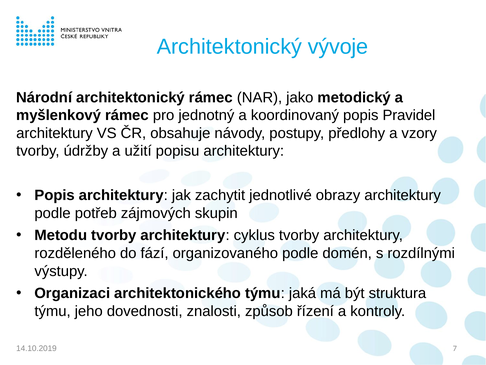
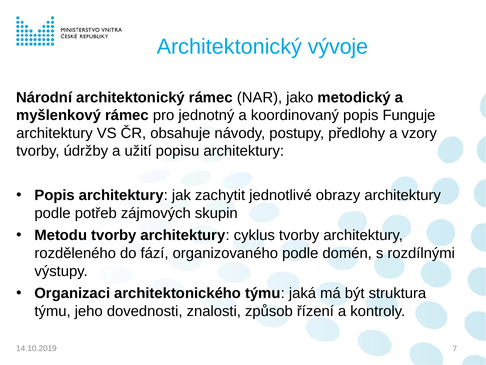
Pravidel: Pravidel -> Funguje
